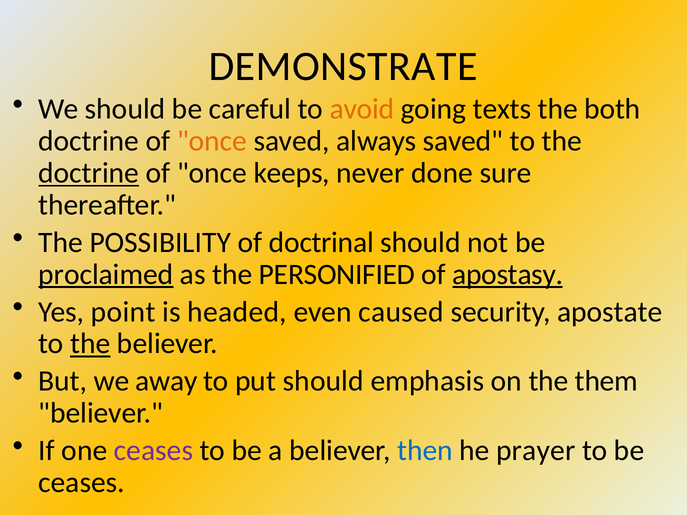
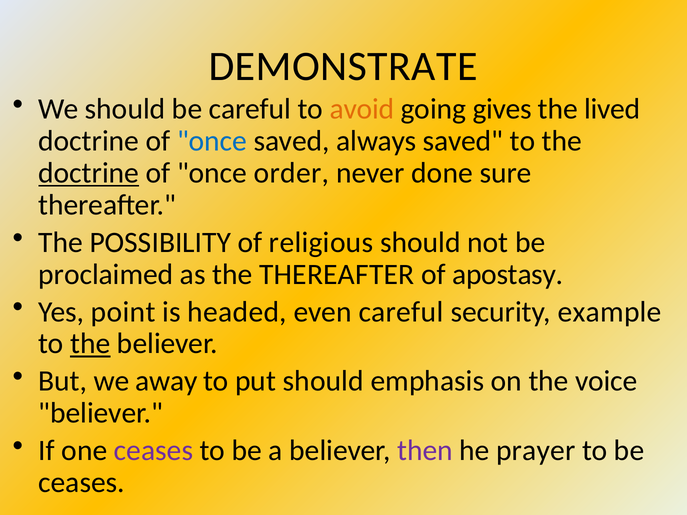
texts: texts -> gives
both: both -> lived
once at (212, 141) colour: orange -> blue
keeps: keeps -> order
doctrinal: doctrinal -> religious
proclaimed underline: present -> none
the PERSONIFIED: PERSONIFIED -> THEREAFTER
apostasy underline: present -> none
even caused: caused -> careful
apostate: apostate -> example
them: them -> voice
then colour: blue -> purple
